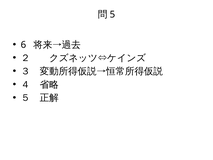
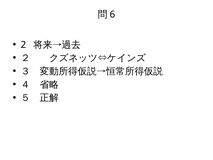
5: 5 -> 6
6: 6 -> 2
